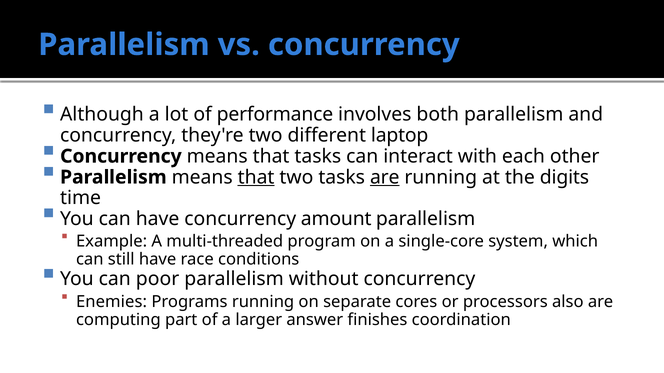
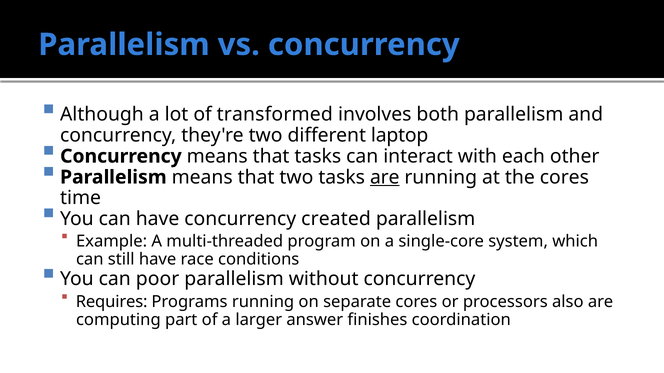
performance: performance -> transformed
that at (256, 177) underline: present -> none
the digits: digits -> cores
amount: amount -> created
Enemies: Enemies -> Requires
